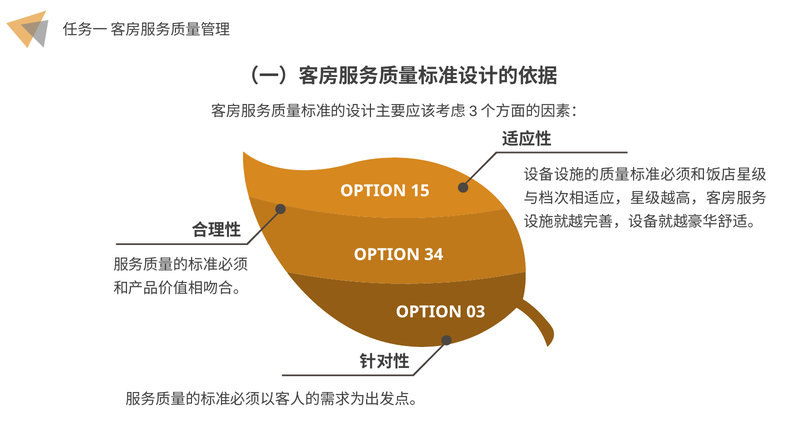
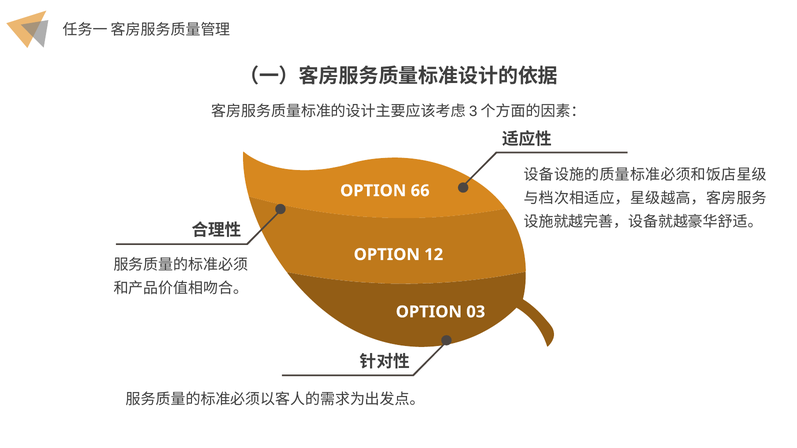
15: 15 -> 66
34: 34 -> 12
